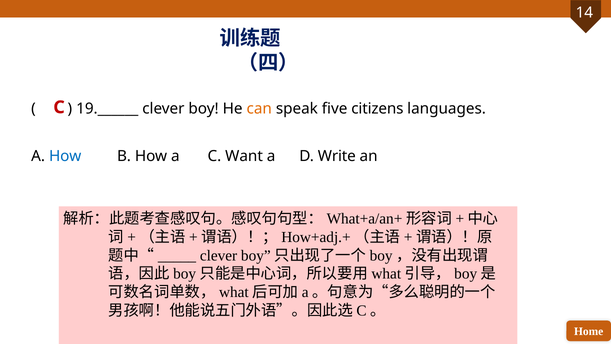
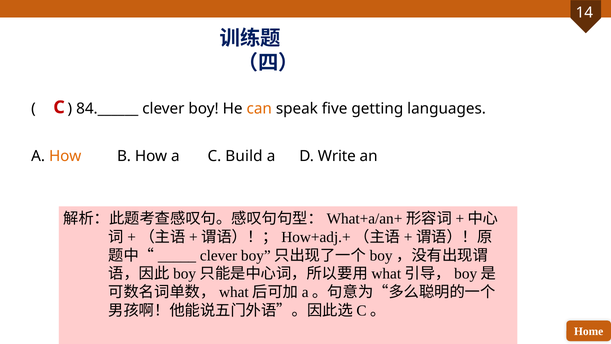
19.______: 19.______ -> 84.______
citizens: citizens -> getting
How at (65, 156) colour: blue -> orange
Want: Want -> Build
